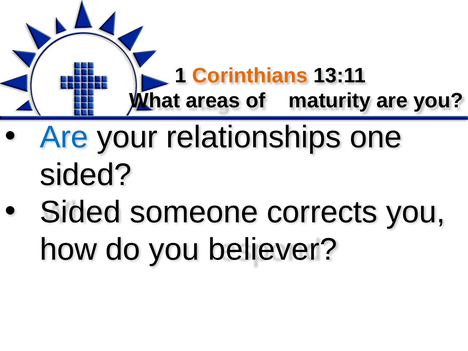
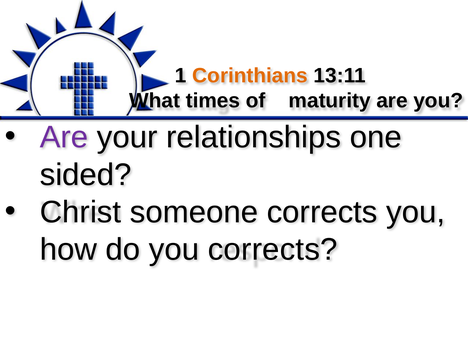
areas: areas -> times
Are at (64, 137) colour: blue -> purple
Sided at (80, 212): Sided -> Christ
you believer: believer -> corrects
